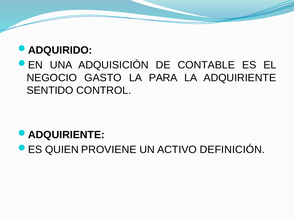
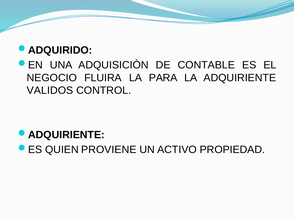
GASTO: GASTO -> FLUIRA
SENTIDO: SENTIDO -> VALIDOS
DEFINICIÓN: DEFINICIÓN -> PROPIEDAD
